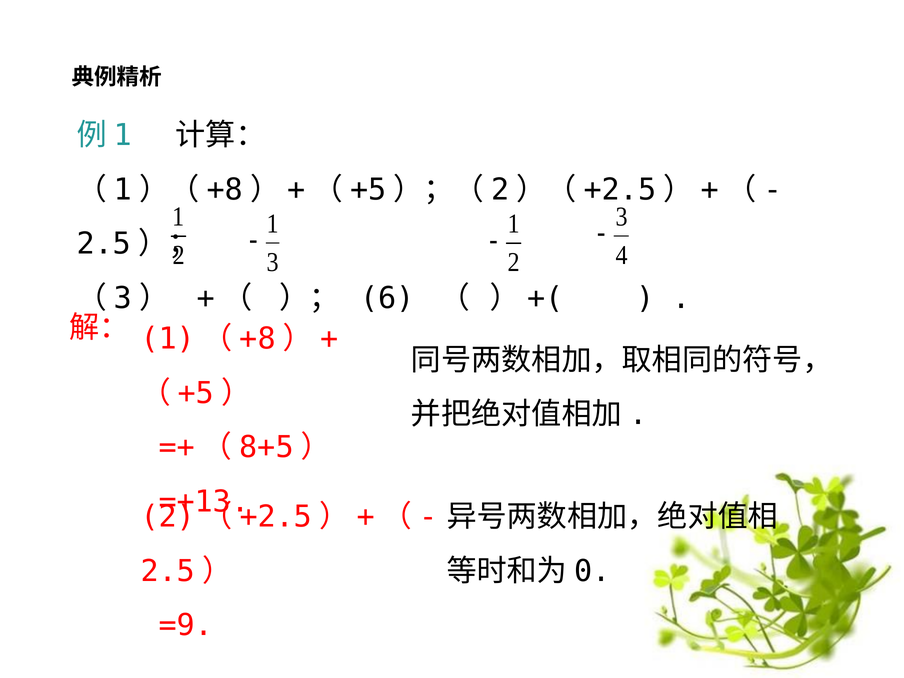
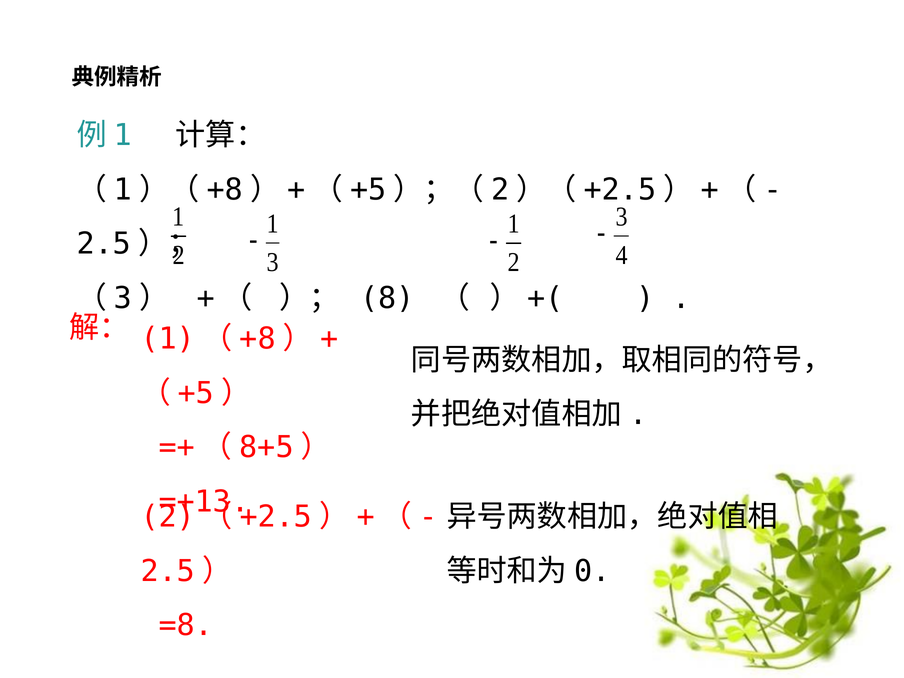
6: 6 -> 8
=9: =9 -> =8
